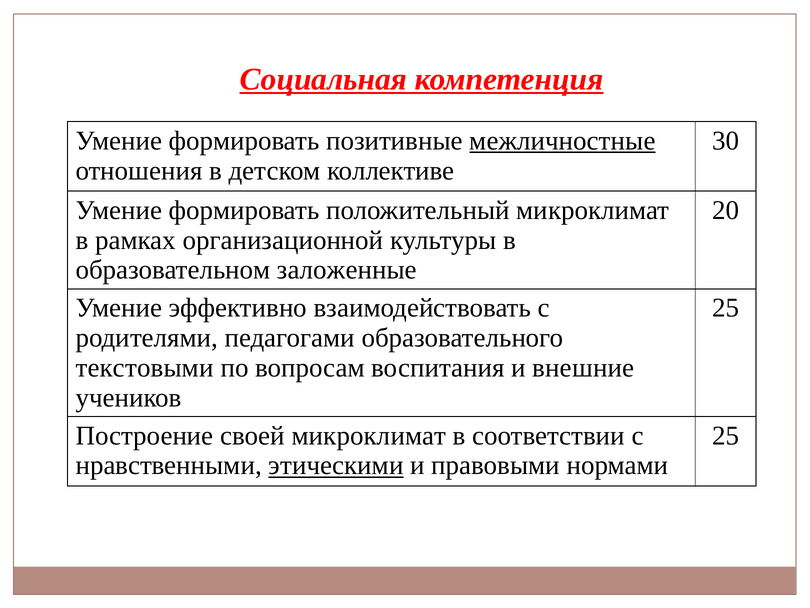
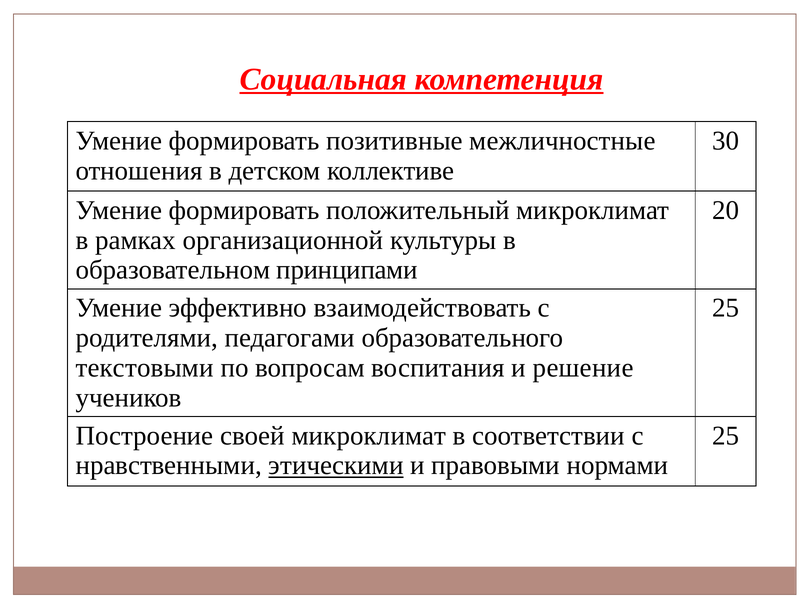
межличностные underline: present -> none
заложенные: заложенные -> принципами
внешние: внешние -> решение
